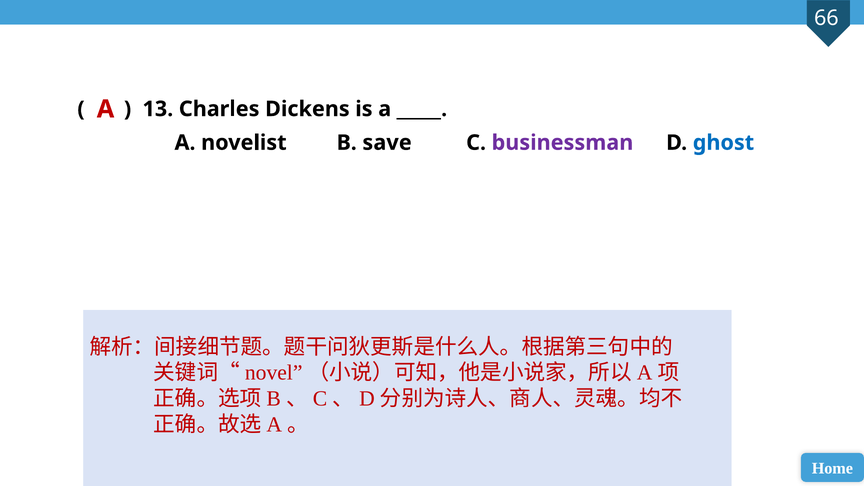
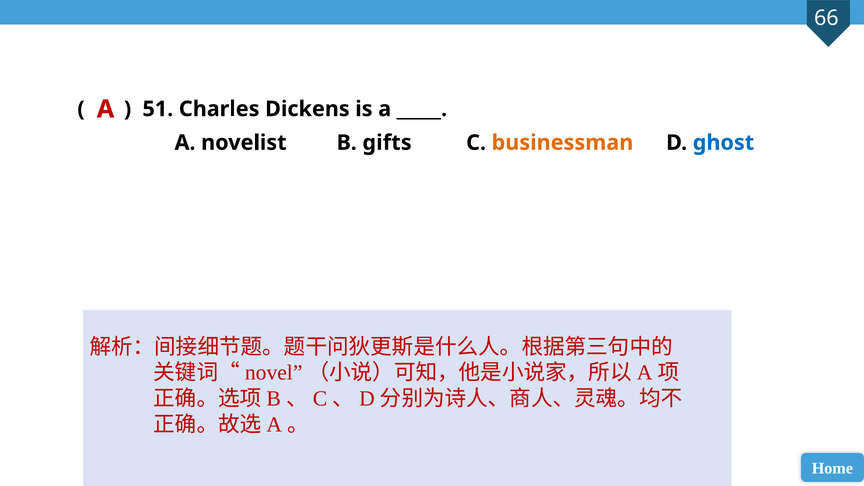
13: 13 -> 51
save: save -> gifts
businessman colour: purple -> orange
